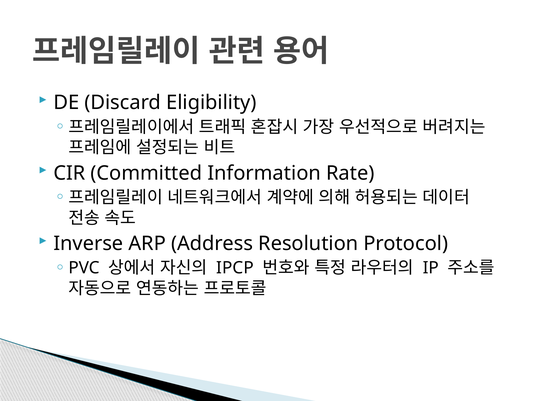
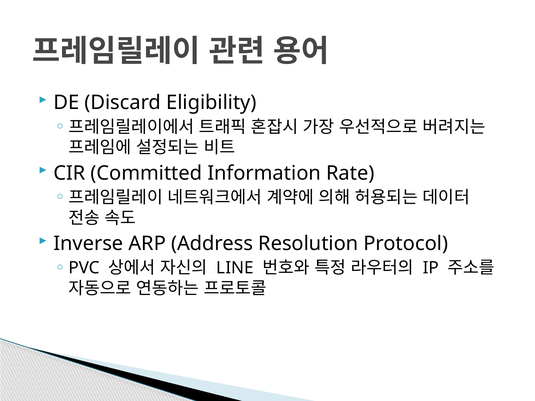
IPCP: IPCP -> LINE
